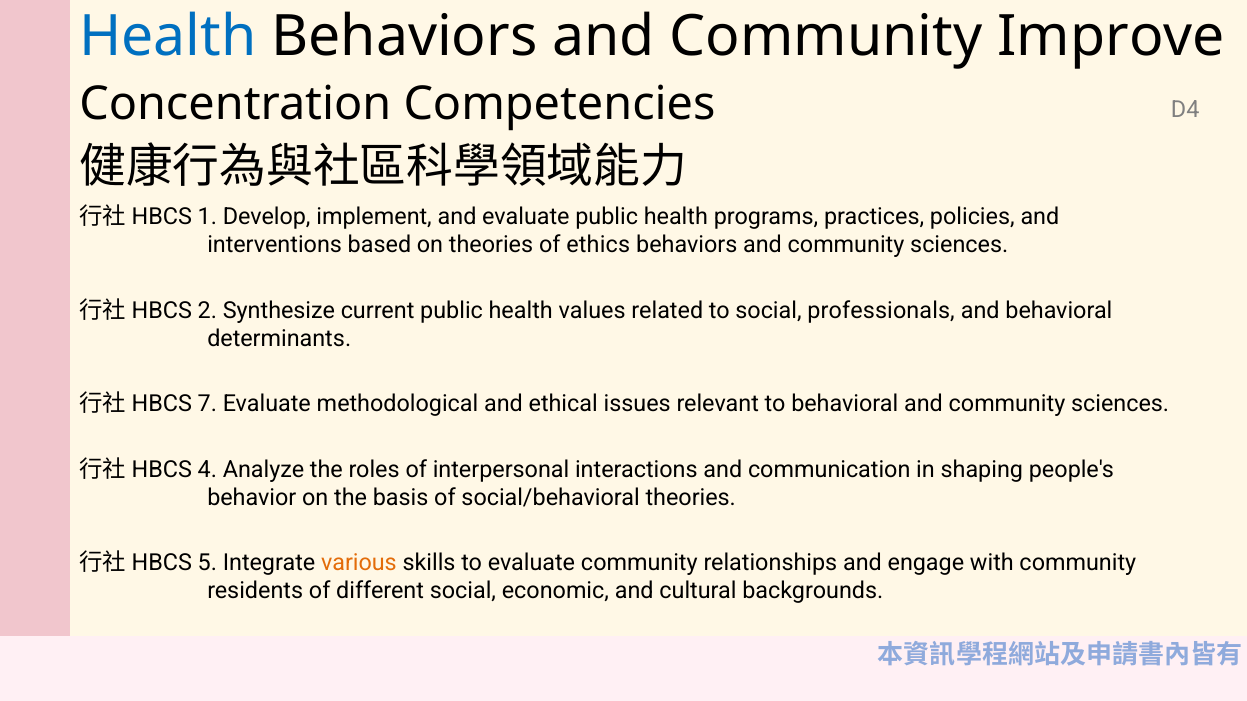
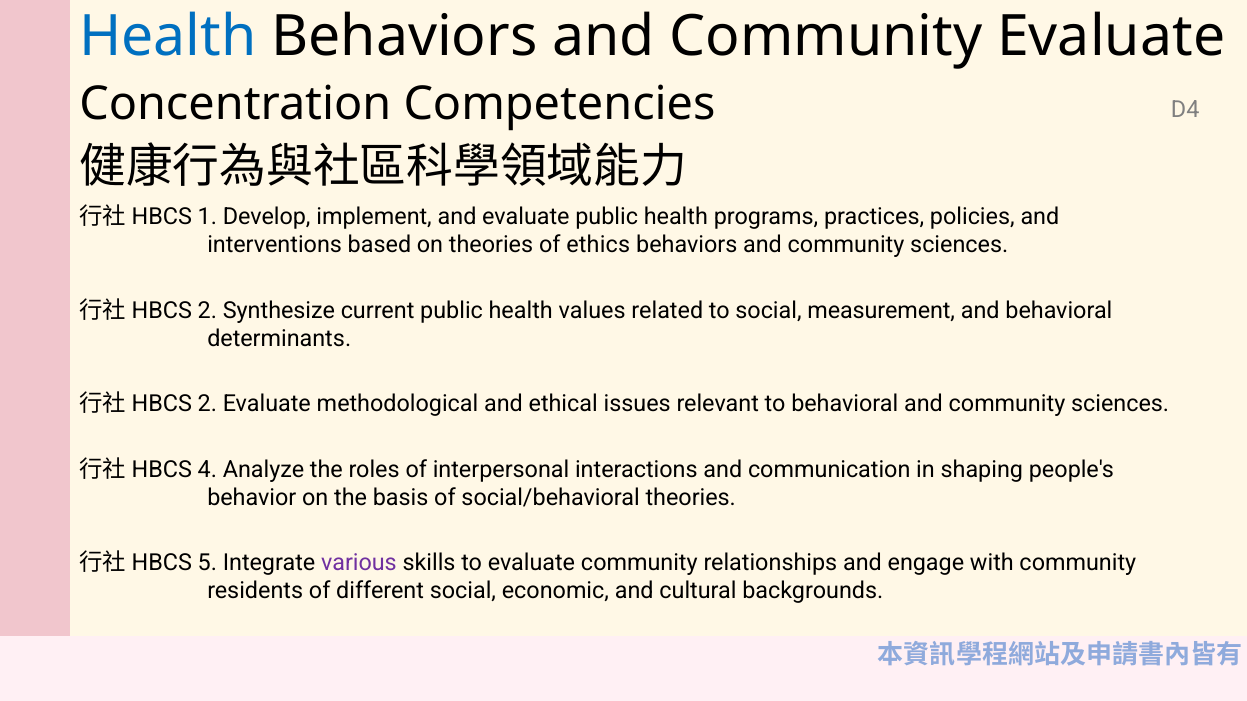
Community Improve: Improve -> Evaluate
professionals: professionals -> measurement
7 at (207, 404): 7 -> 2
various colour: orange -> purple
